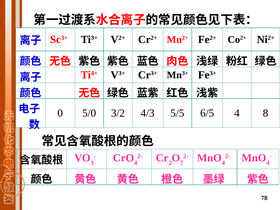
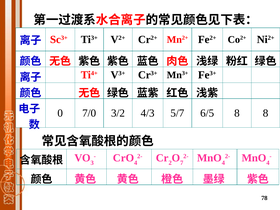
5/0: 5/0 -> 7/0
5/5: 5/5 -> 5/7
6/5 4: 4 -> 8
